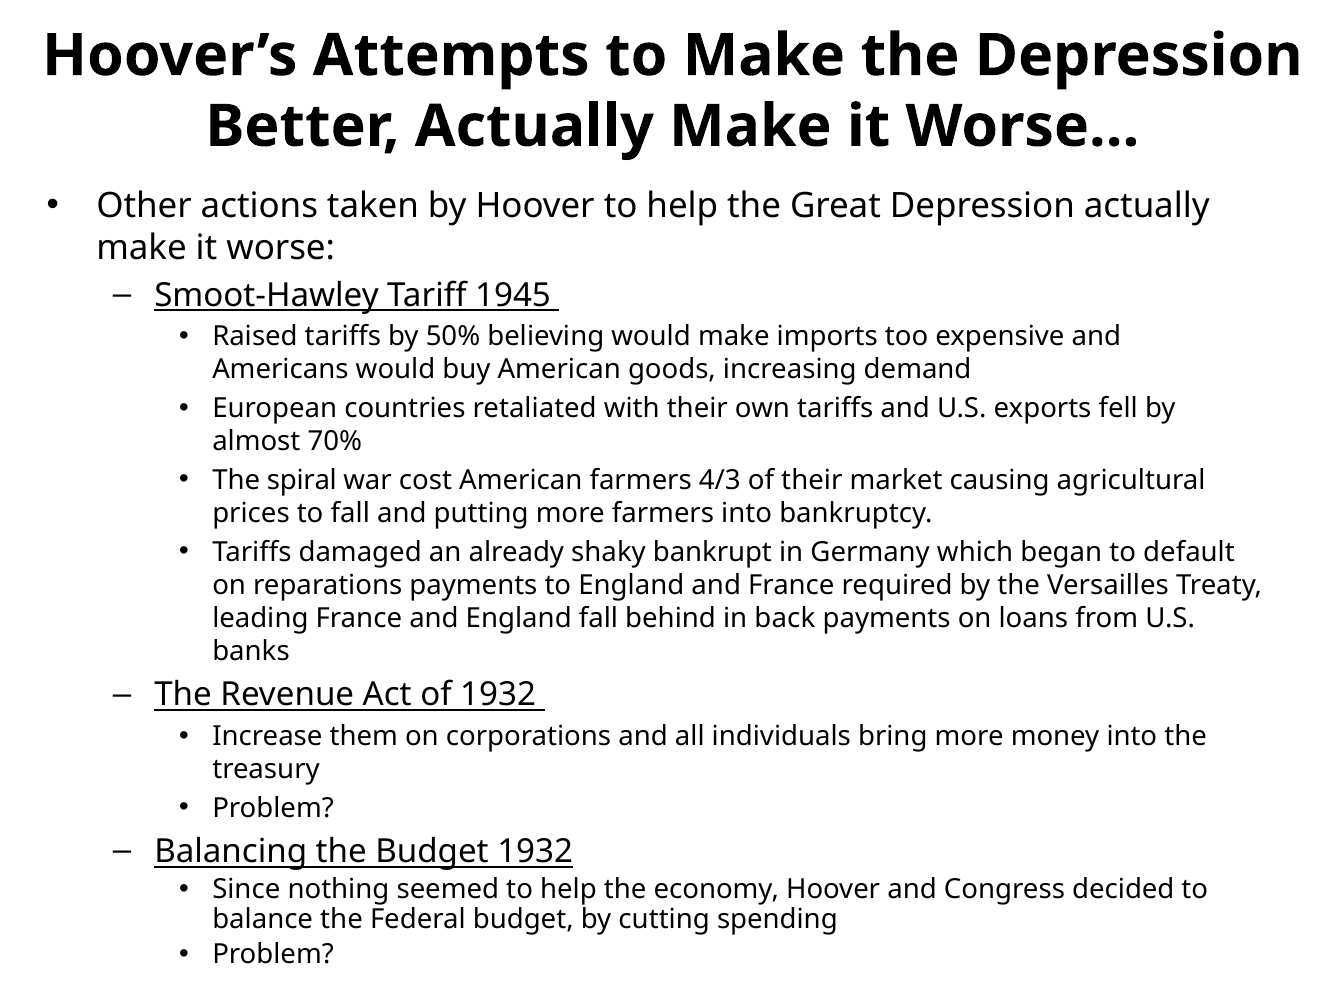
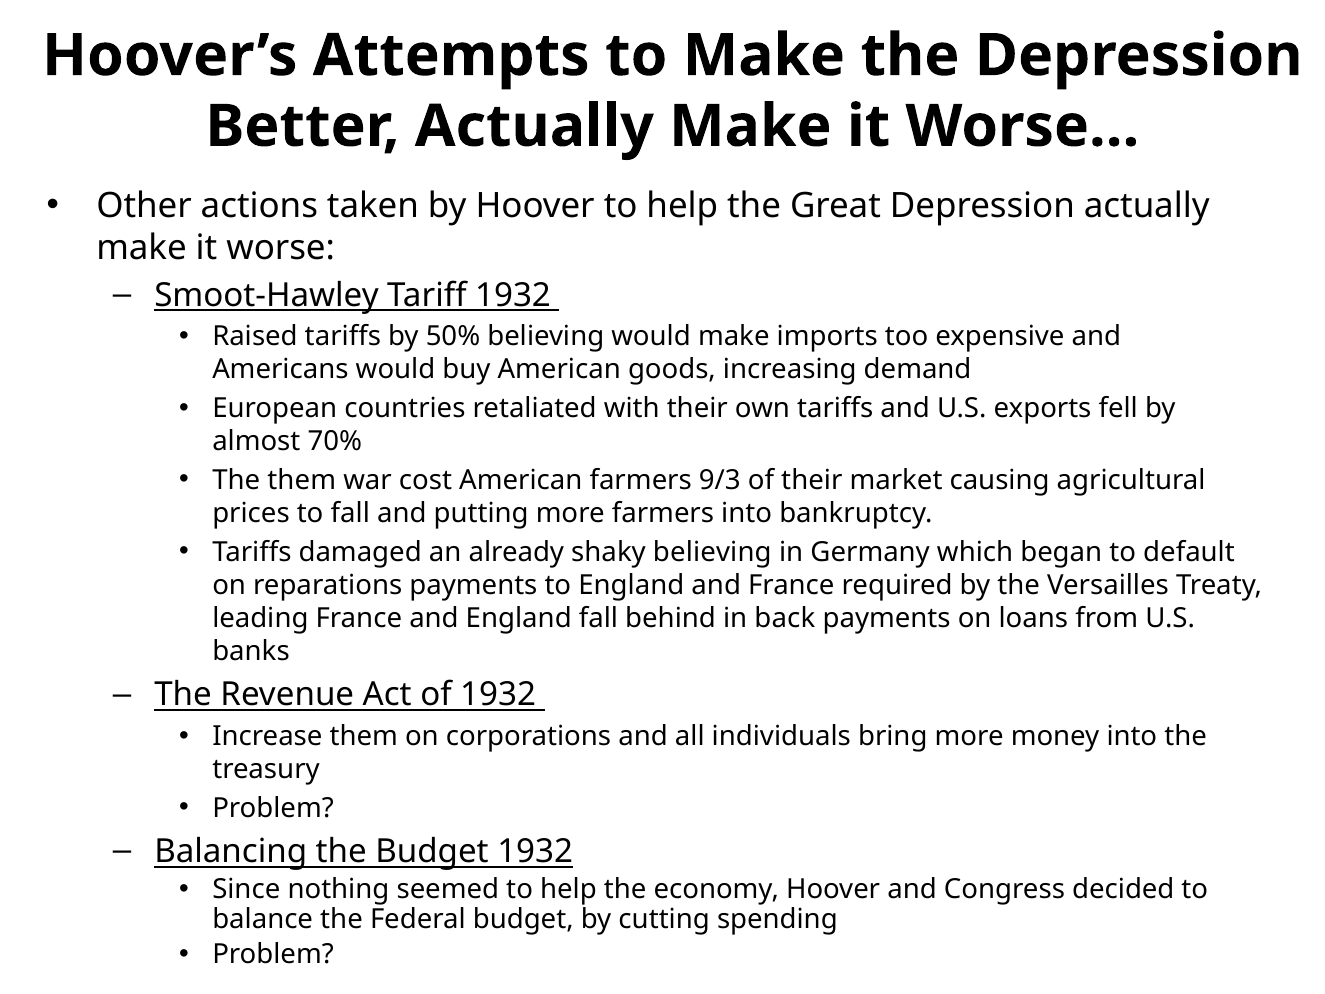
Tariff 1945: 1945 -> 1932
The spiral: spiral -> them
4/3: 4/3 -> 9/3
shaky bankrupt: bankrupt -> believing
